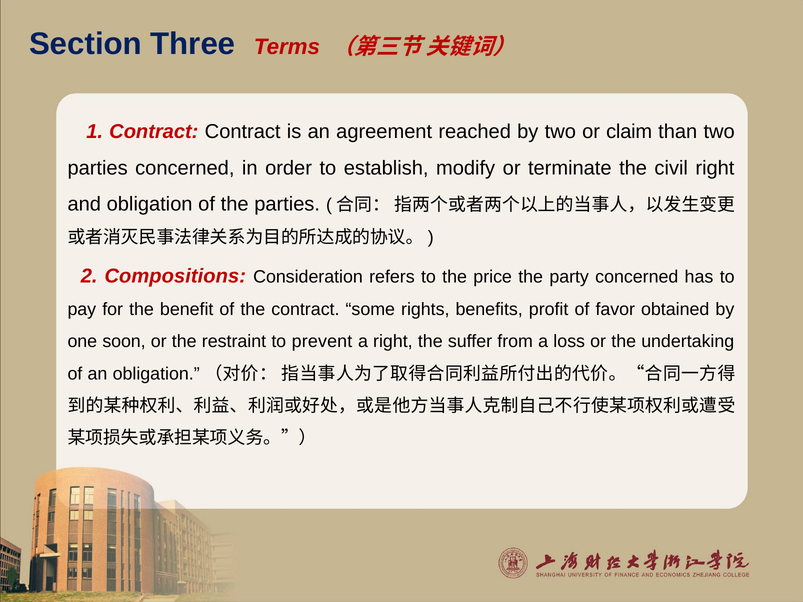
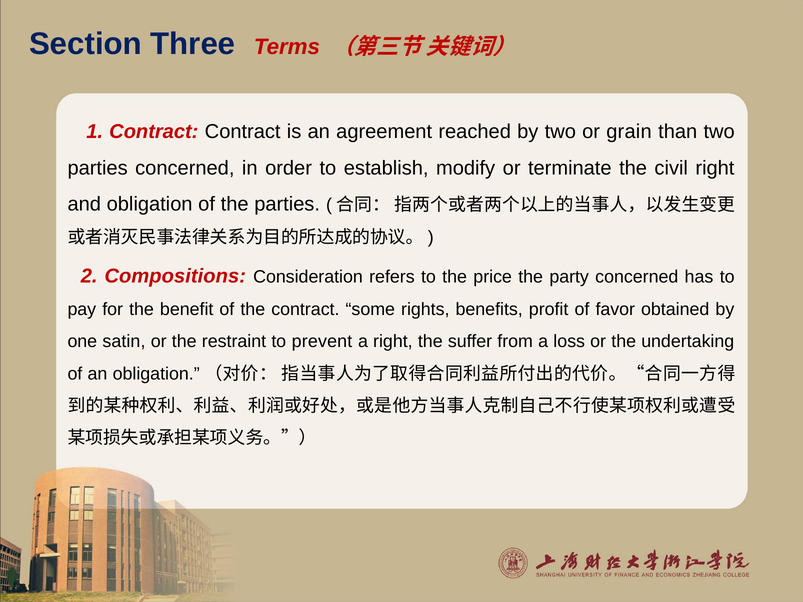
claim: claim -> grain
soon: soon -> satin
